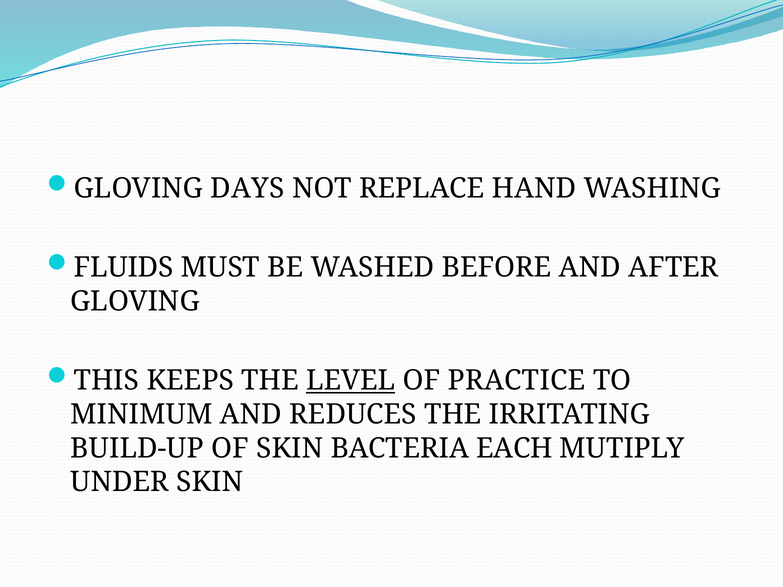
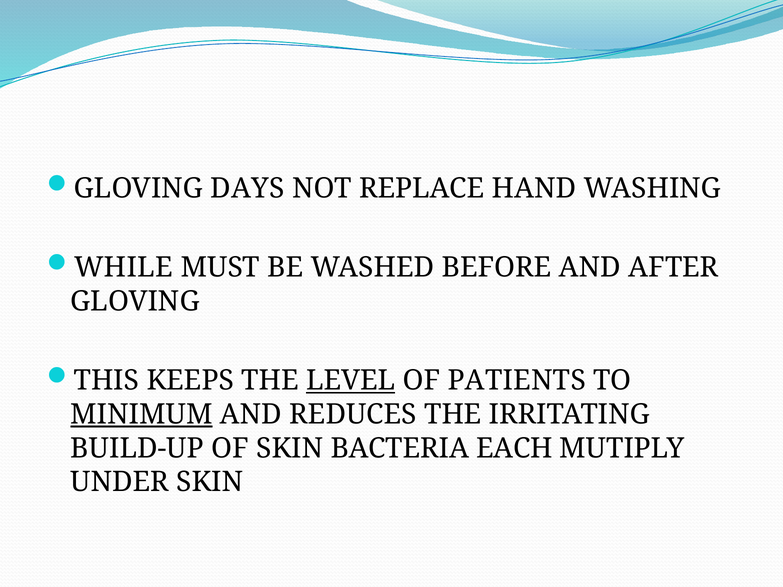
FLUIDS: FLUIDS -> WHILE
PRACTICE: PRACTICE -> PATIENTS
MINIMUM underline: none -> present
